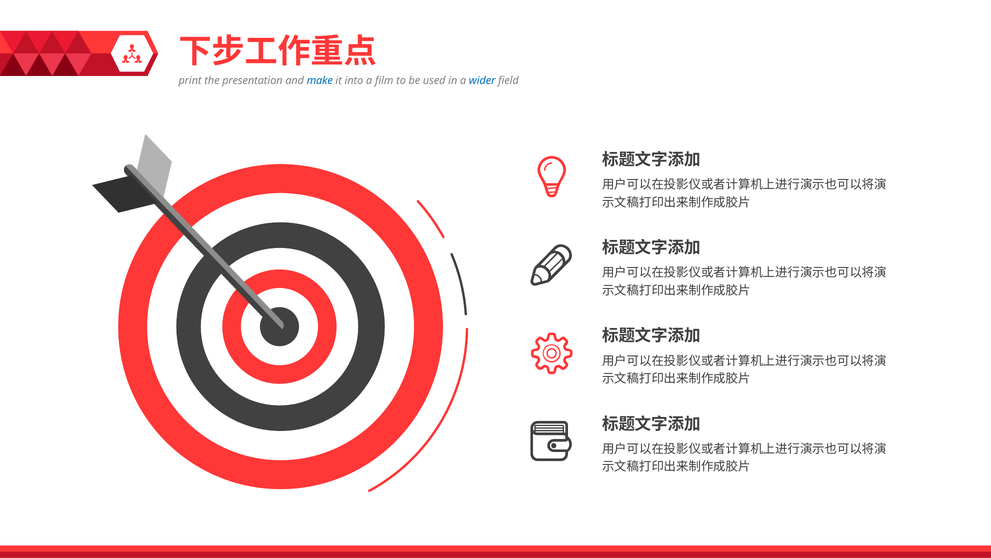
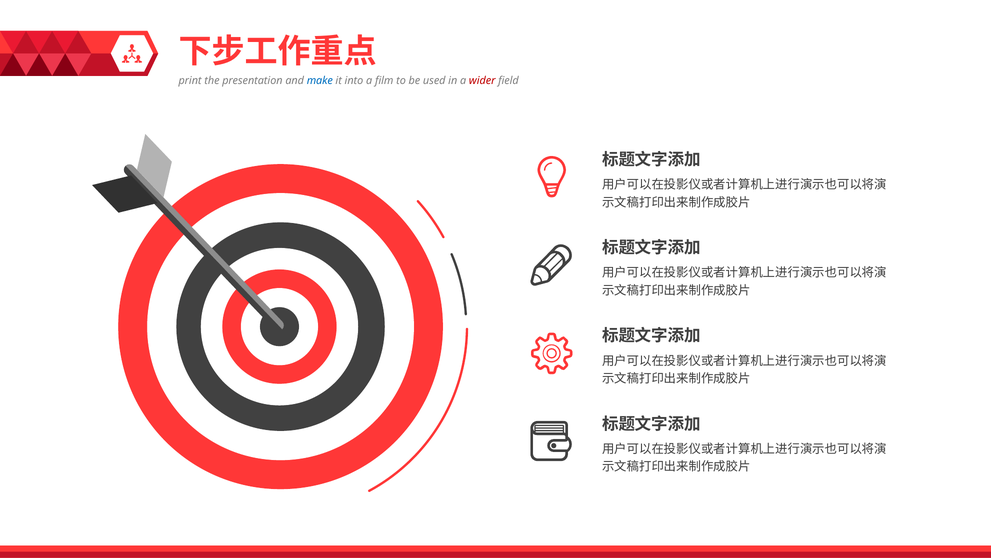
wider colour: blue -> red
